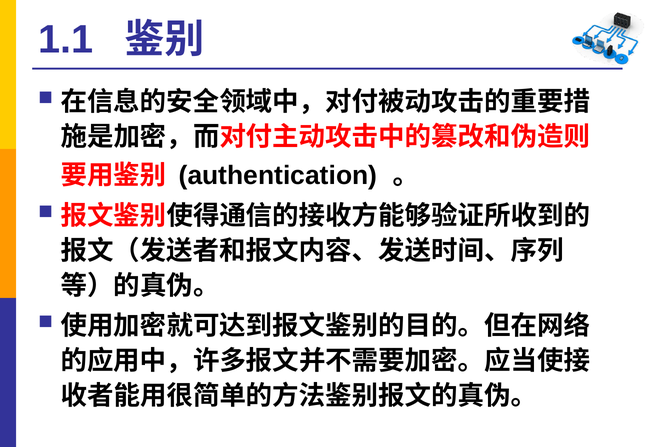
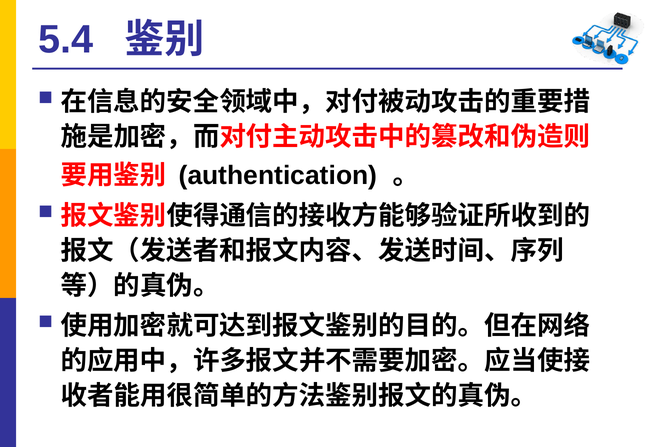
1.1: 1.1 -> 5.4
